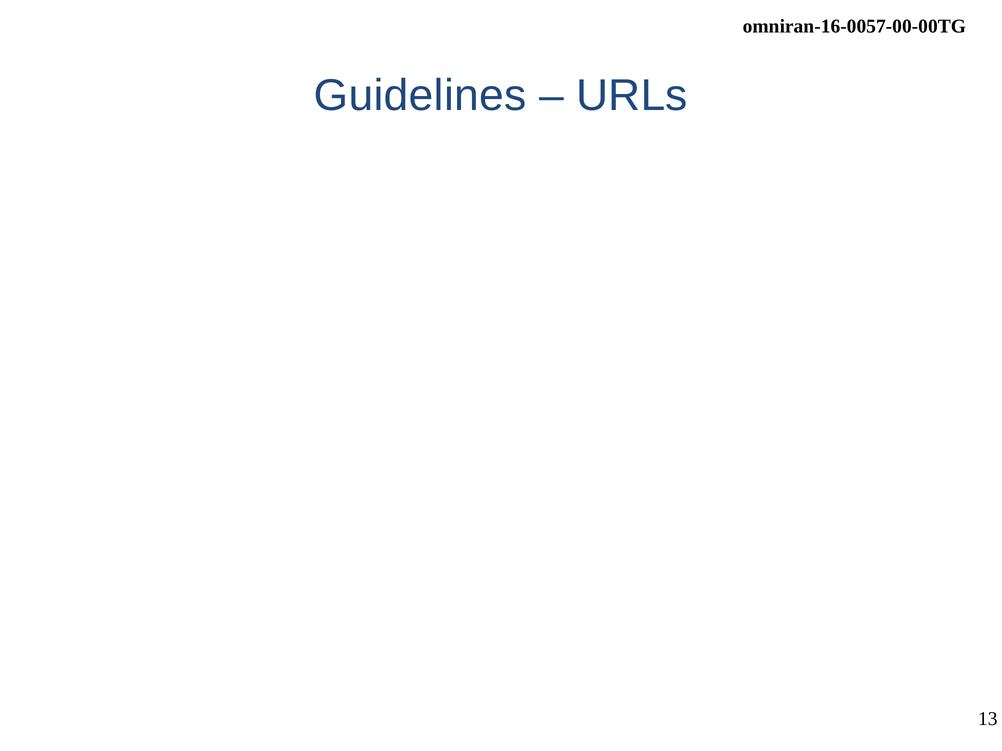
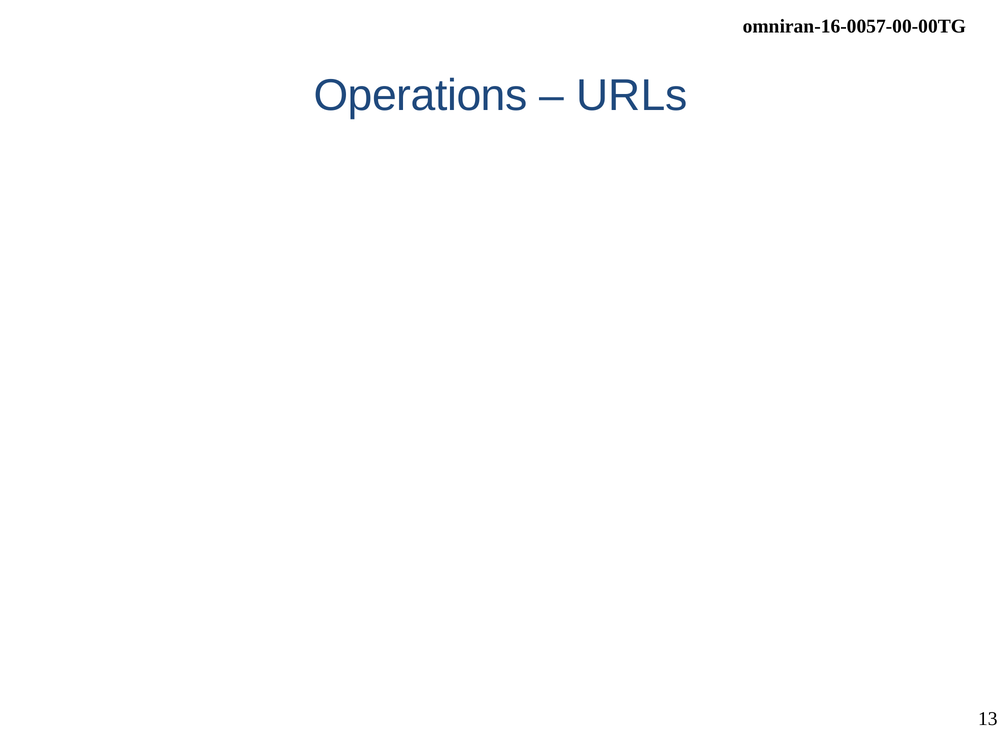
Guidelines at (420, 96): Guidelines -> Operations
